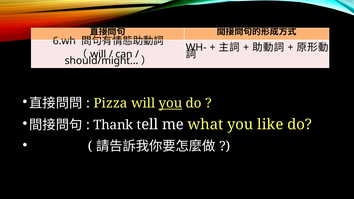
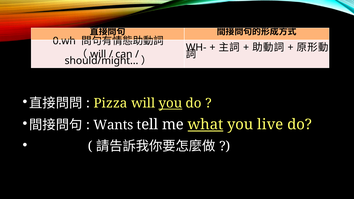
6.wh: 6.wh -> 0.wh
Thank: Thank -> Wants
what underline: none -> present
like: like -> live
